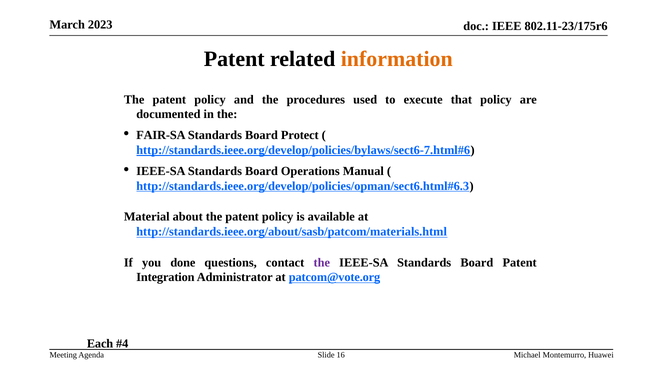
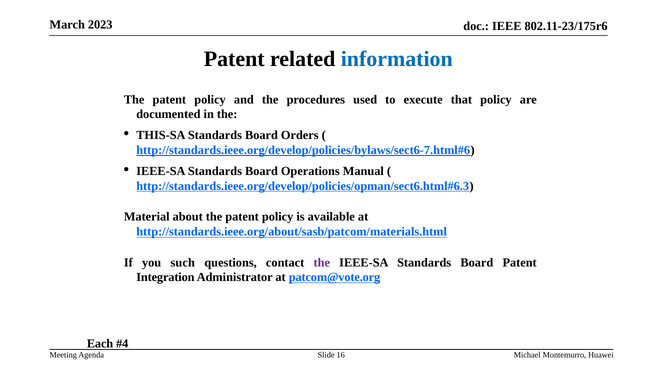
information colour: orange -> blue
FAIR-SA: FAIR-SA -> THIS-SA
Protect: Protect -> Orders
done: done -> such
